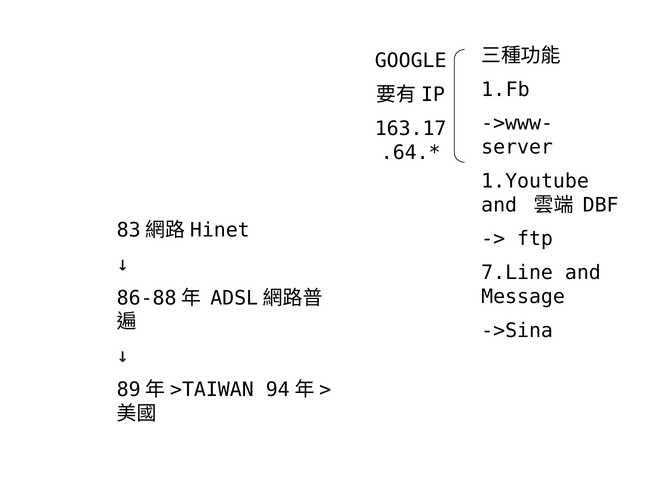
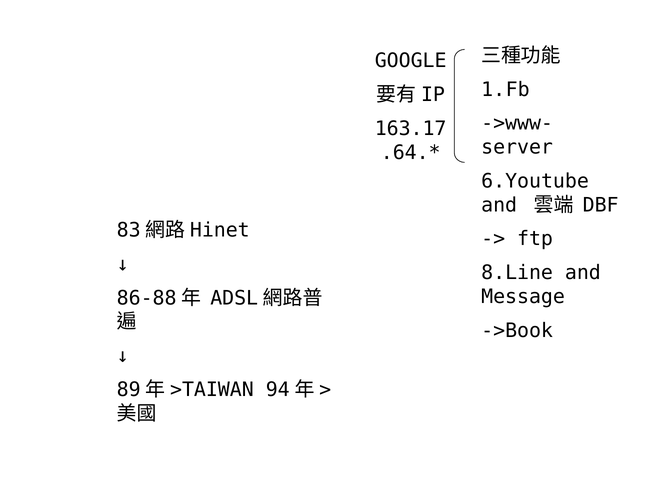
1.Youtube: 1.Youtube -> 6.Youtube
7.Line: 7.Line -> 8.Line
->Sina: ->Sina -> ->Book
